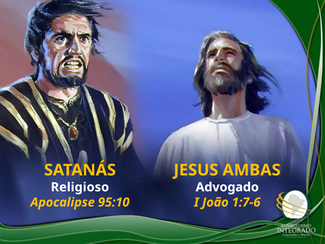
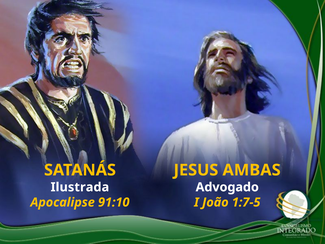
Religioso: Religioso -> Ilustrada
95:10: 95:10 -> 91:10
1:7-6: 1:7-6 -> 1:7-5
